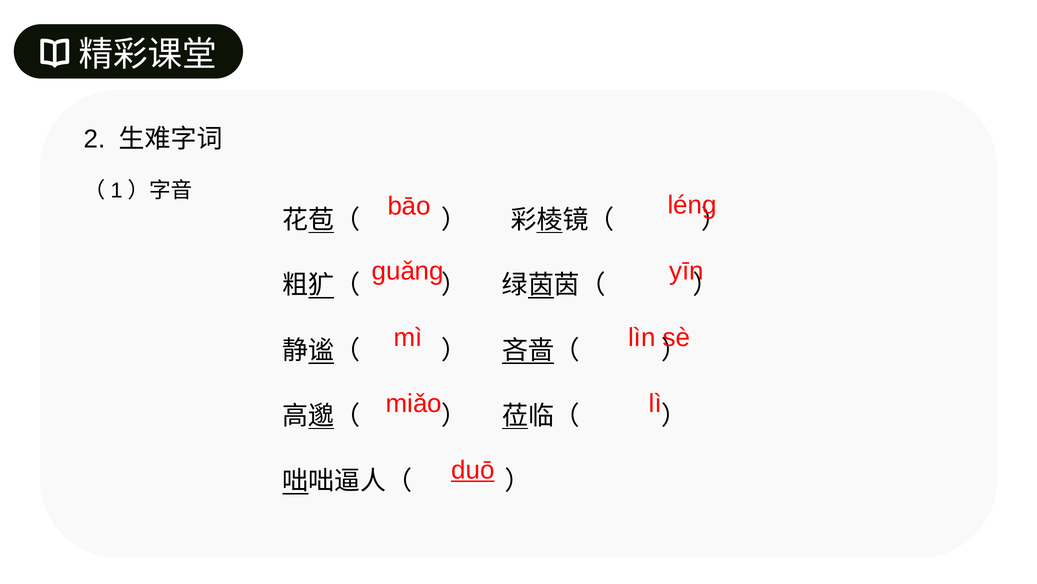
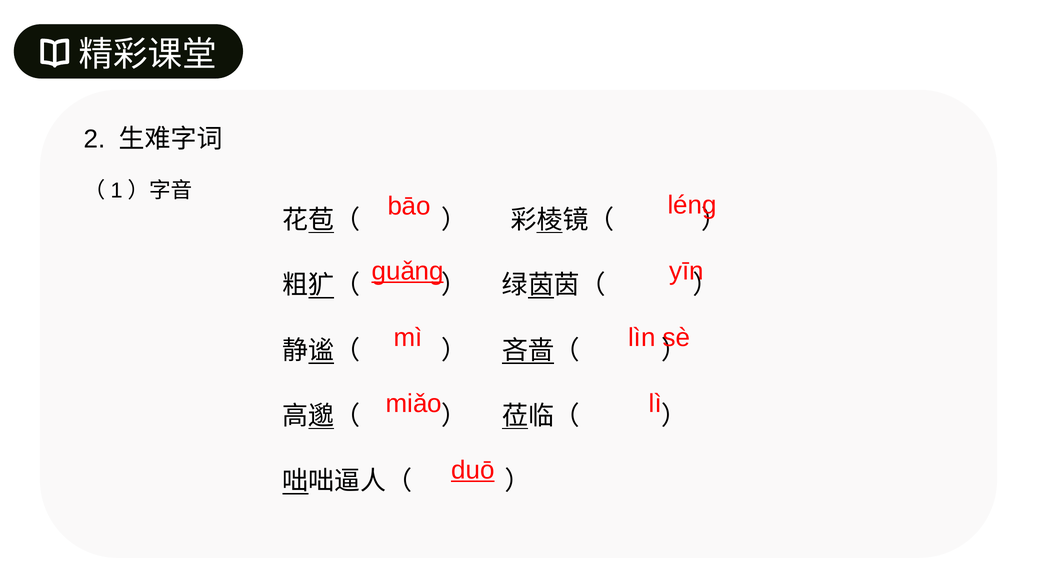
guǎng underline: none -> present
